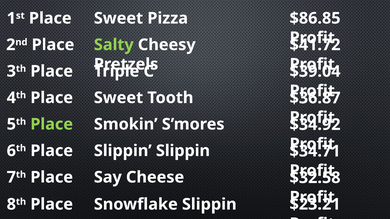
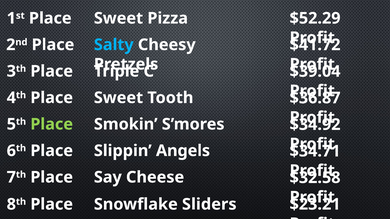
$86.85: $86.85 -> $52.29
Salty colour: light green -> light blue
Slippin Slippin: Slippin -> Angels
Snowflake Slippin: Slippin -> Sliders
